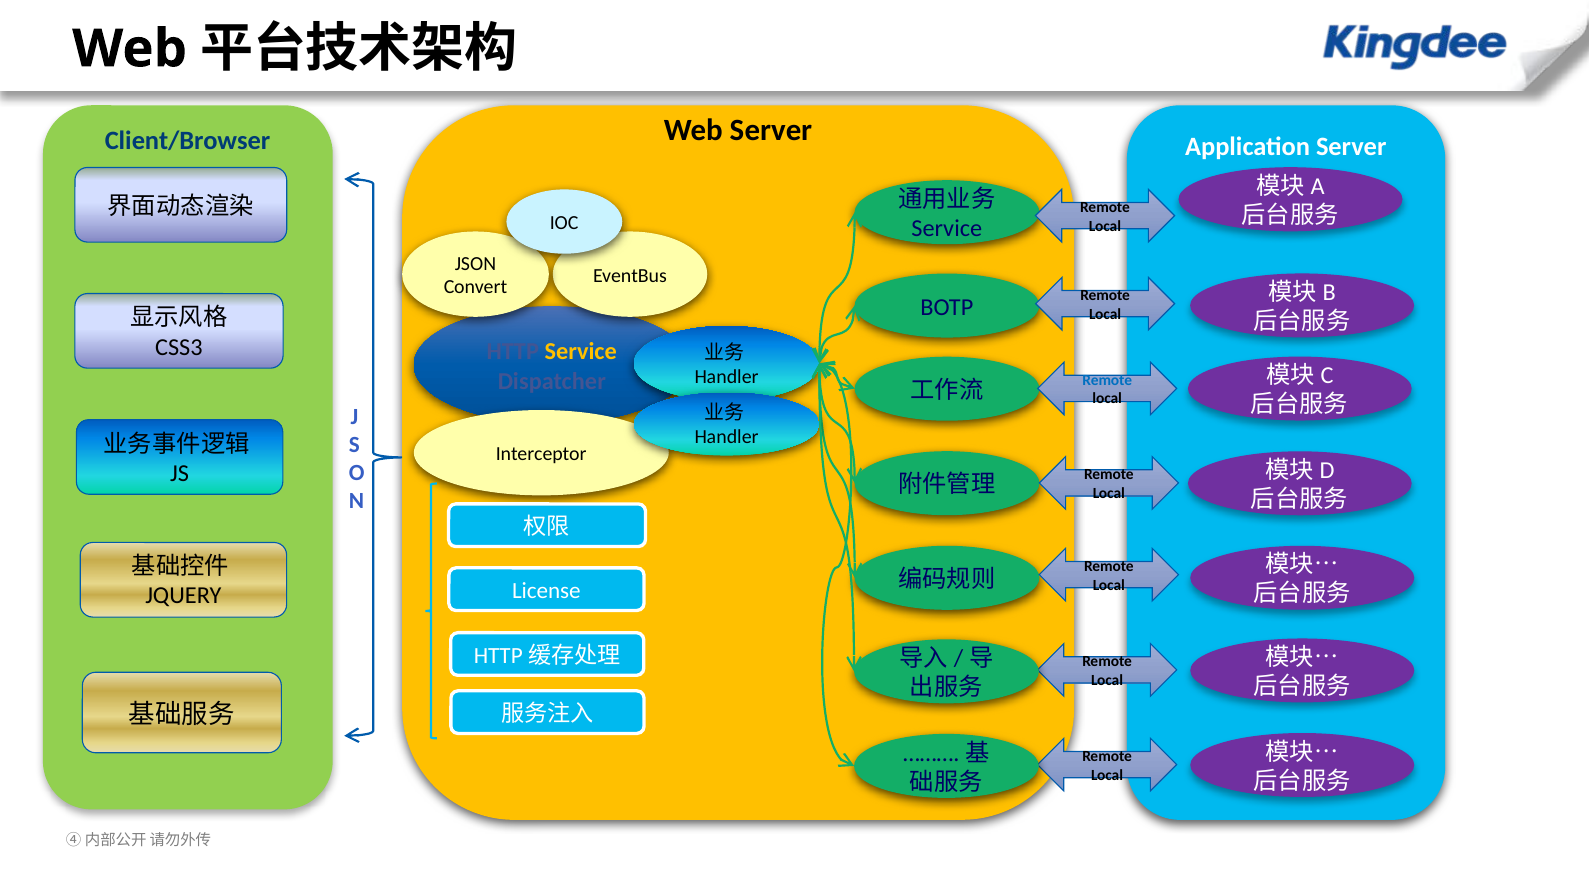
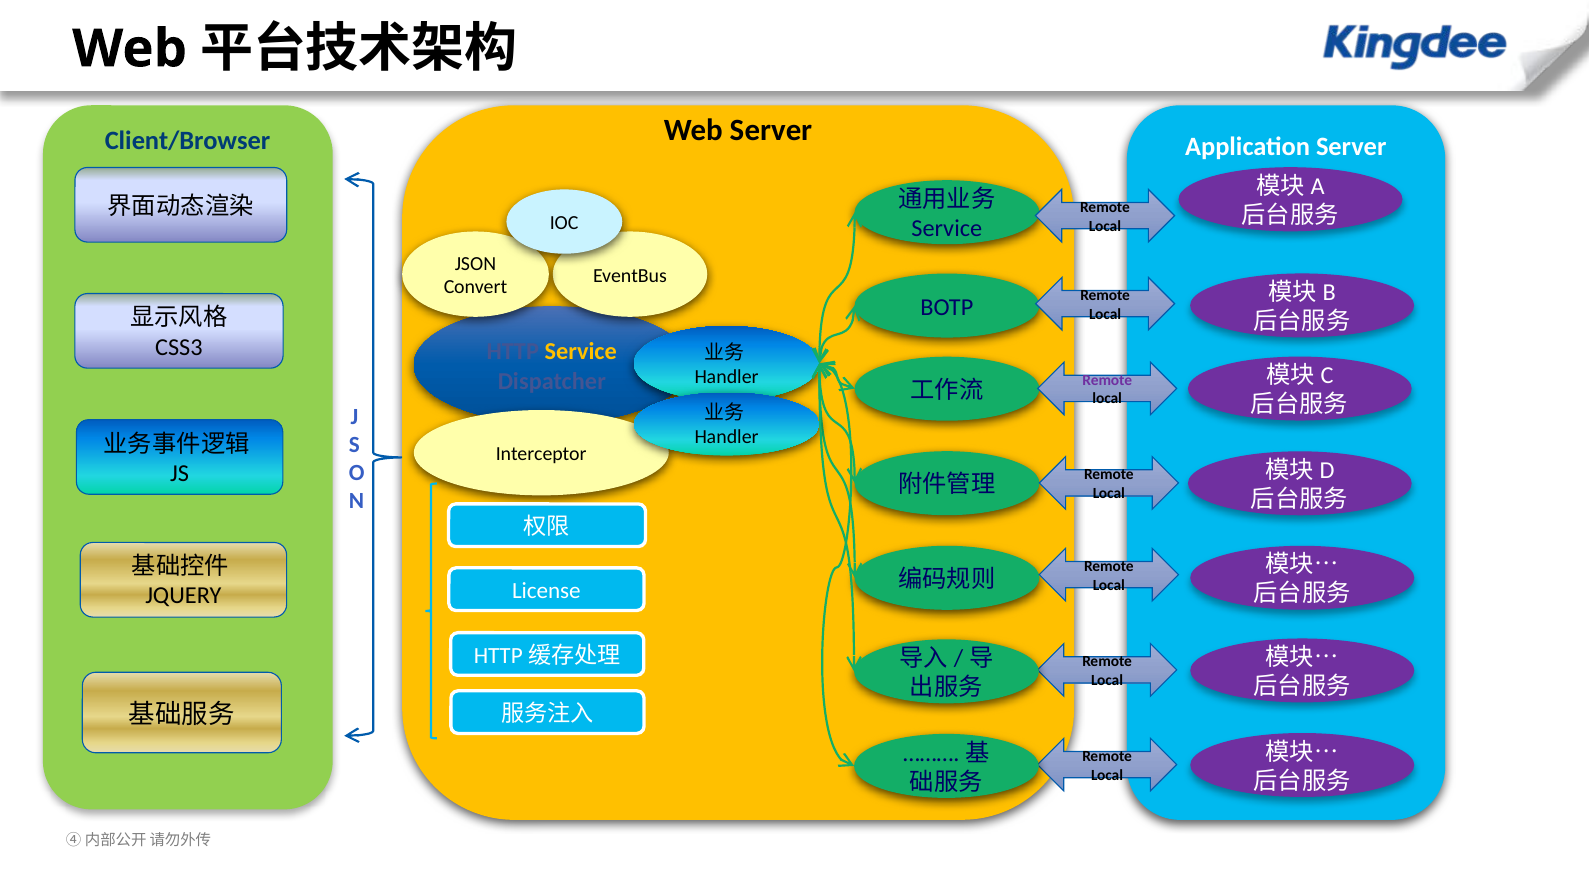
Remote at (1107, 380) colour: blue -> purple
